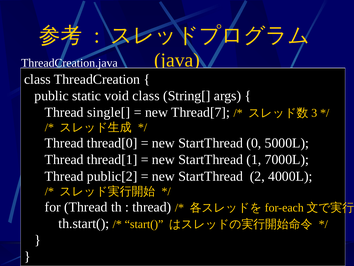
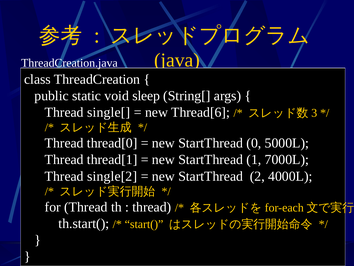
void class: class -> sleep
Thread[7: Thread[7 -> Thread[6
public[2: public[2 -> single[2
